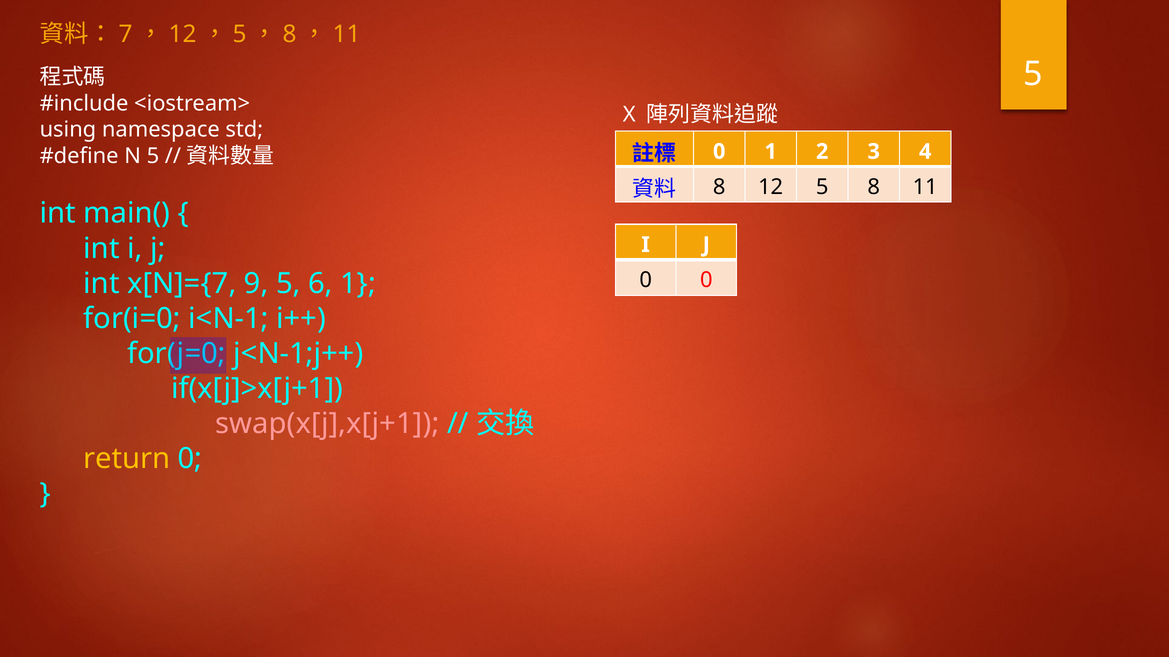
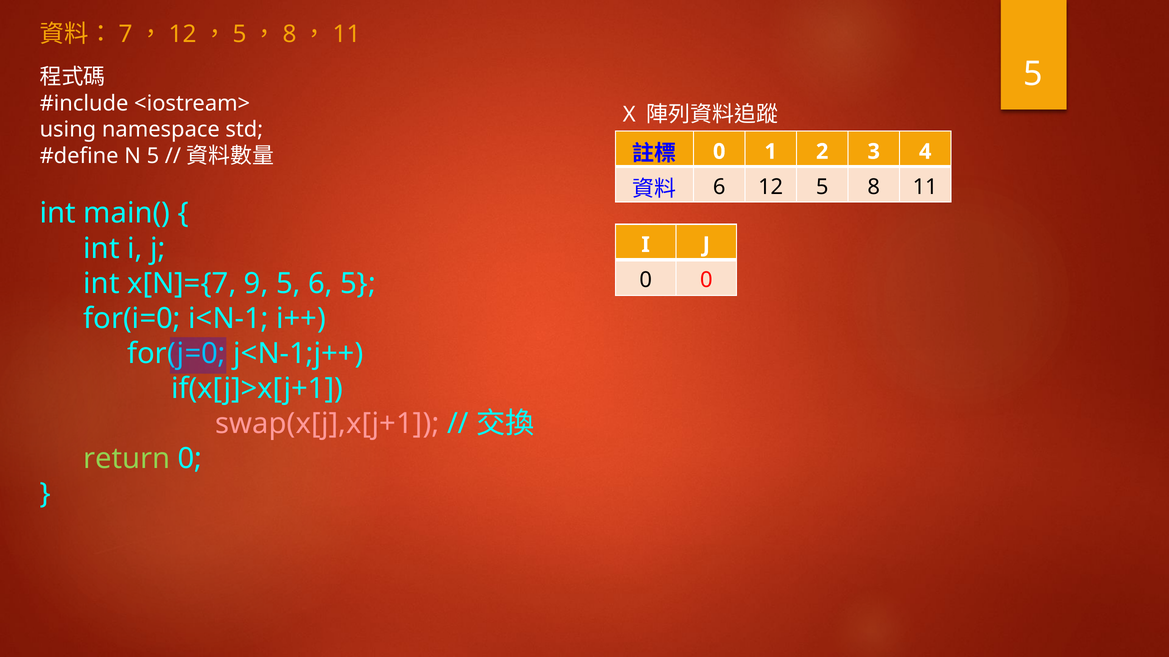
8 at (719, 187): 8 -> 6
6 1: 1 -> 5
return colour: yellow -> light green
